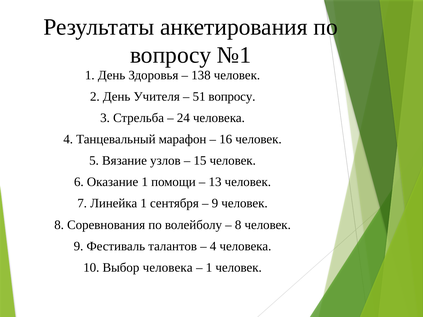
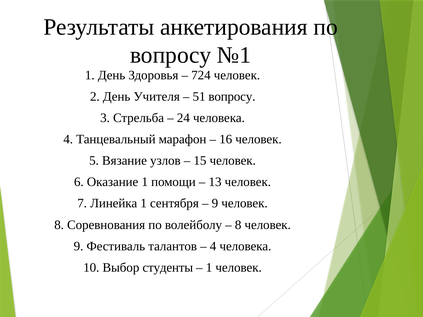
138: 138 -> 724
Выбор человека: человека -> студенты
